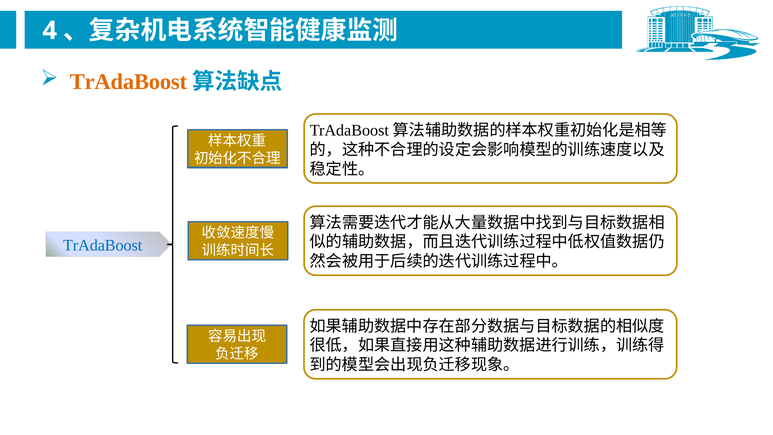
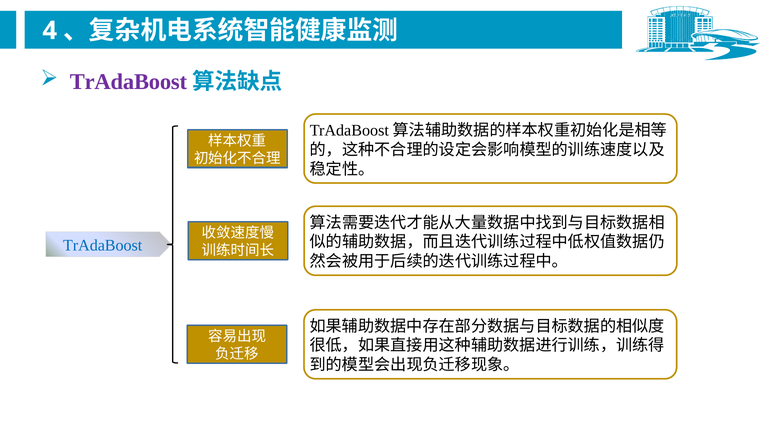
TrAdaBoost at (128, 82) colour: orange -> purple
